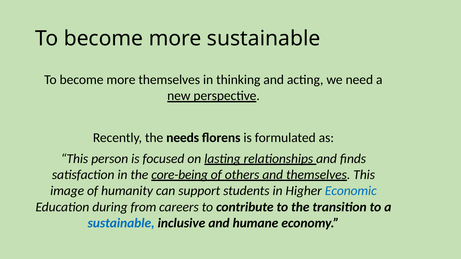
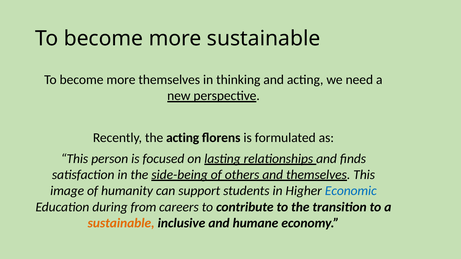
the needs: needs -> acting
core-being: core-being -> side-being
sustainable at (121, 223) colour: blue -> orange
